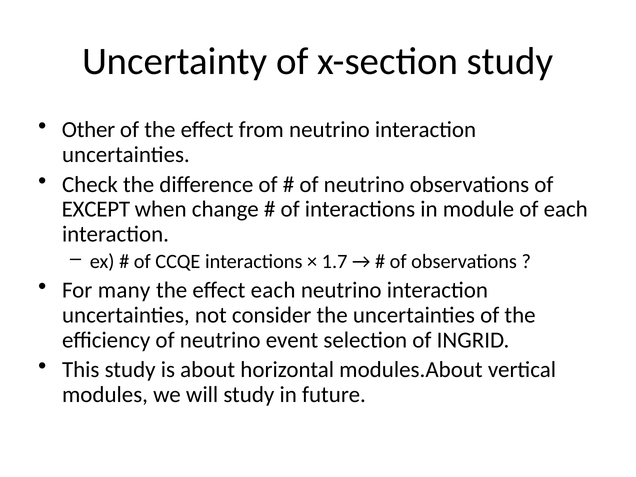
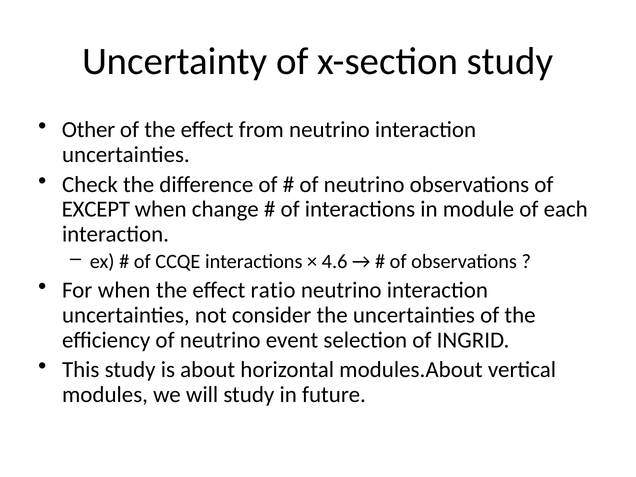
1.7: 1.7 -> 4.6
For many: many -> when
effect each: each -> ratio
